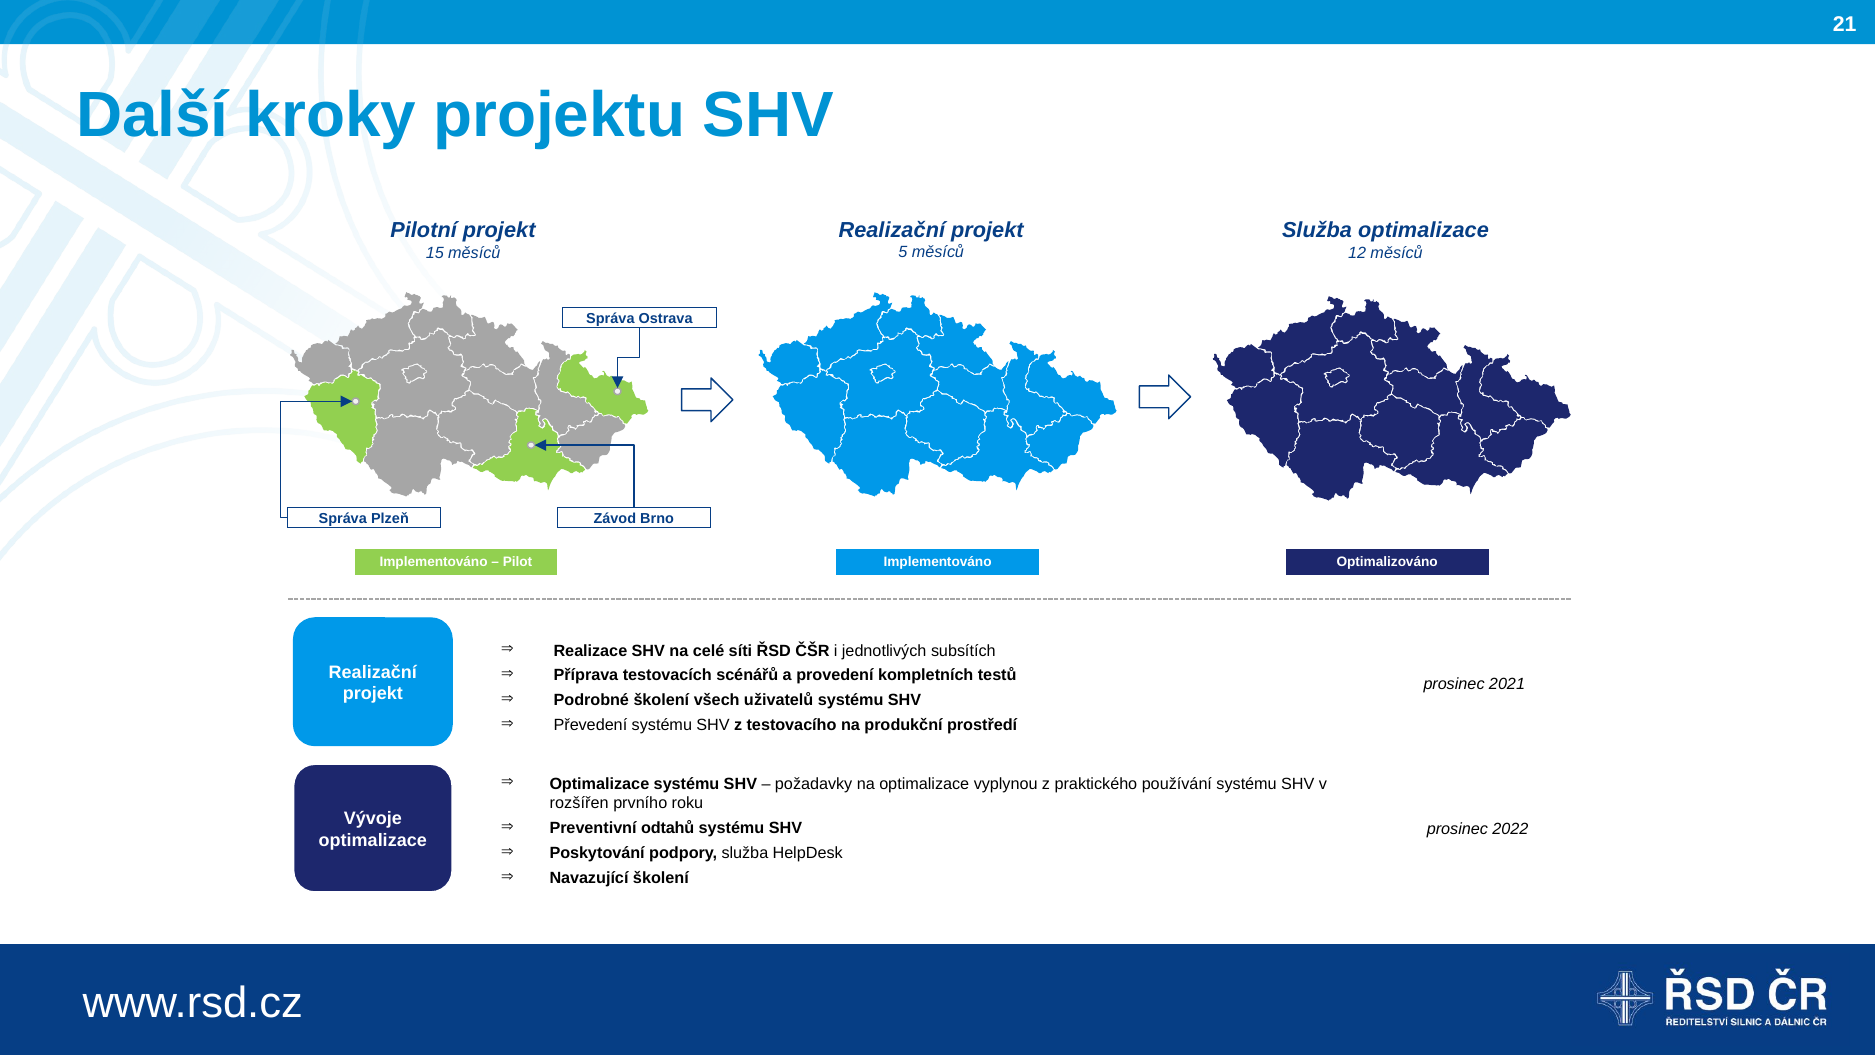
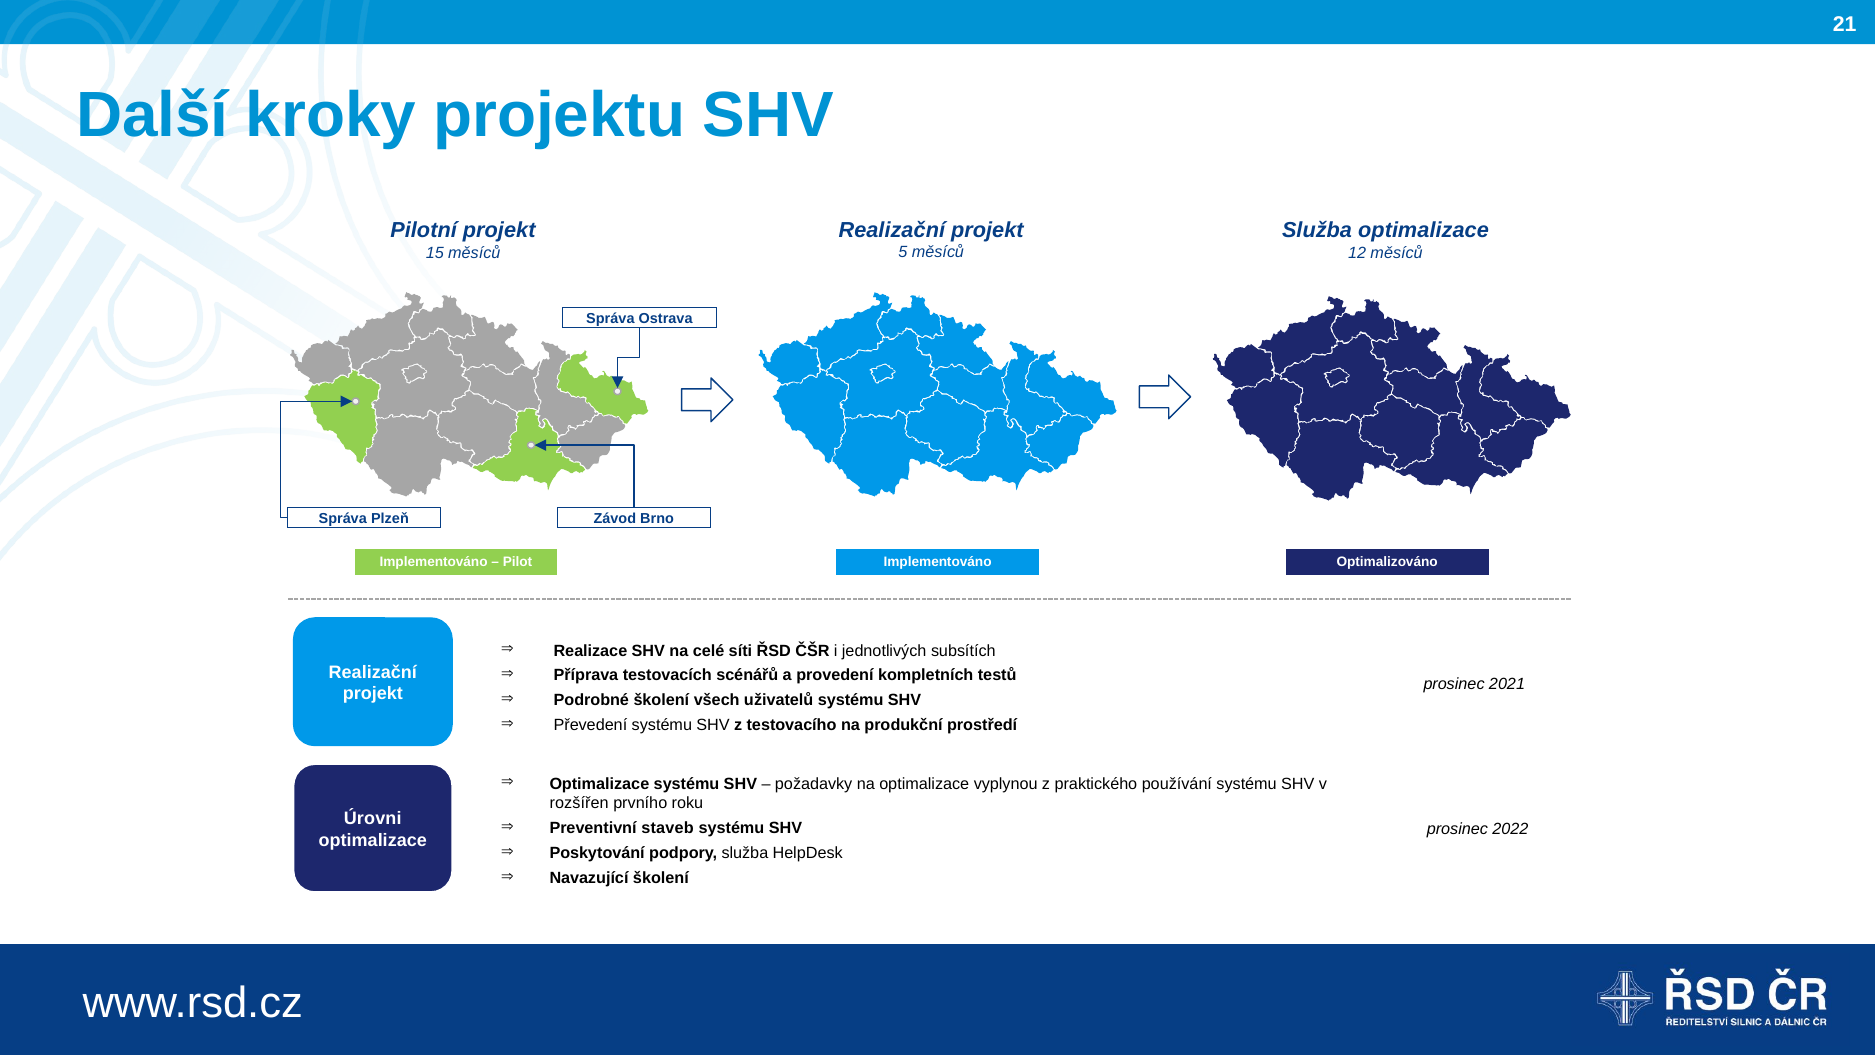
Vývoje: Vývoje -> Úrovni
odtahů: odtahů -> staveb
